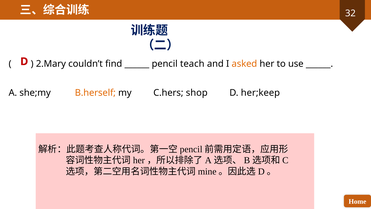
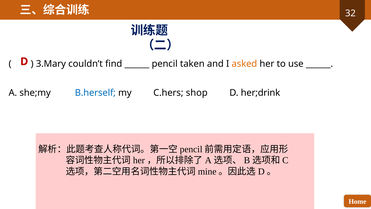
2.Mary: 2.Mary -> 3.Mary
teach: teach -> taken
B.herself colour: orange -> blue
her;keep: her;keep -> her;drink
